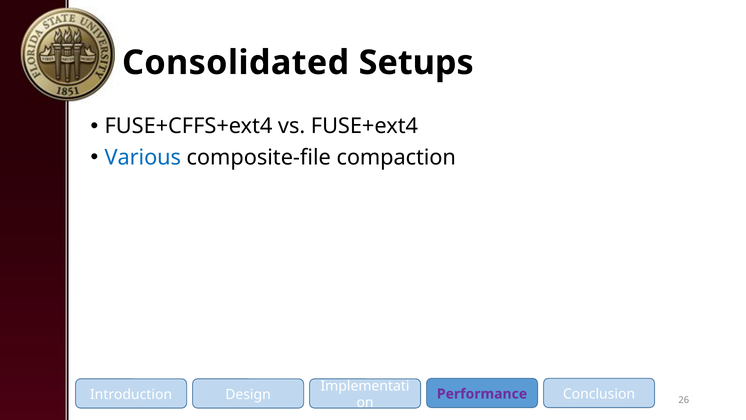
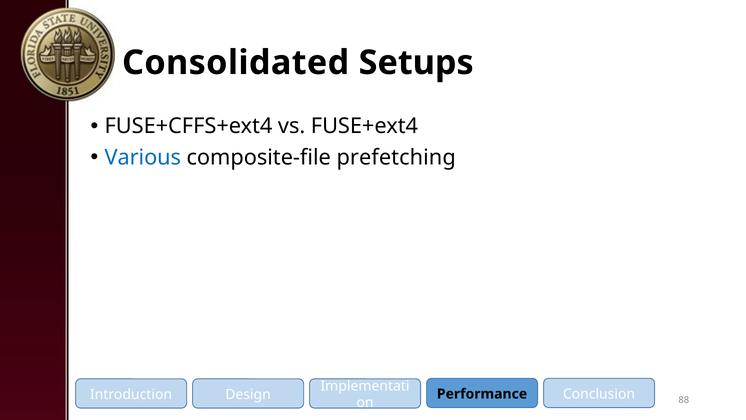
compaction: compaction -> prefetching
26: 26 -> 88
Performance colour: purple -> black
